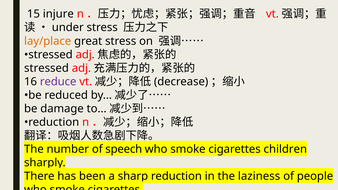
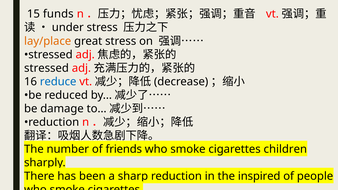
injure: injure -> funds
reduce colour: purple -> blue
speech: speech -> friends
laziness: laziness -> inspired
